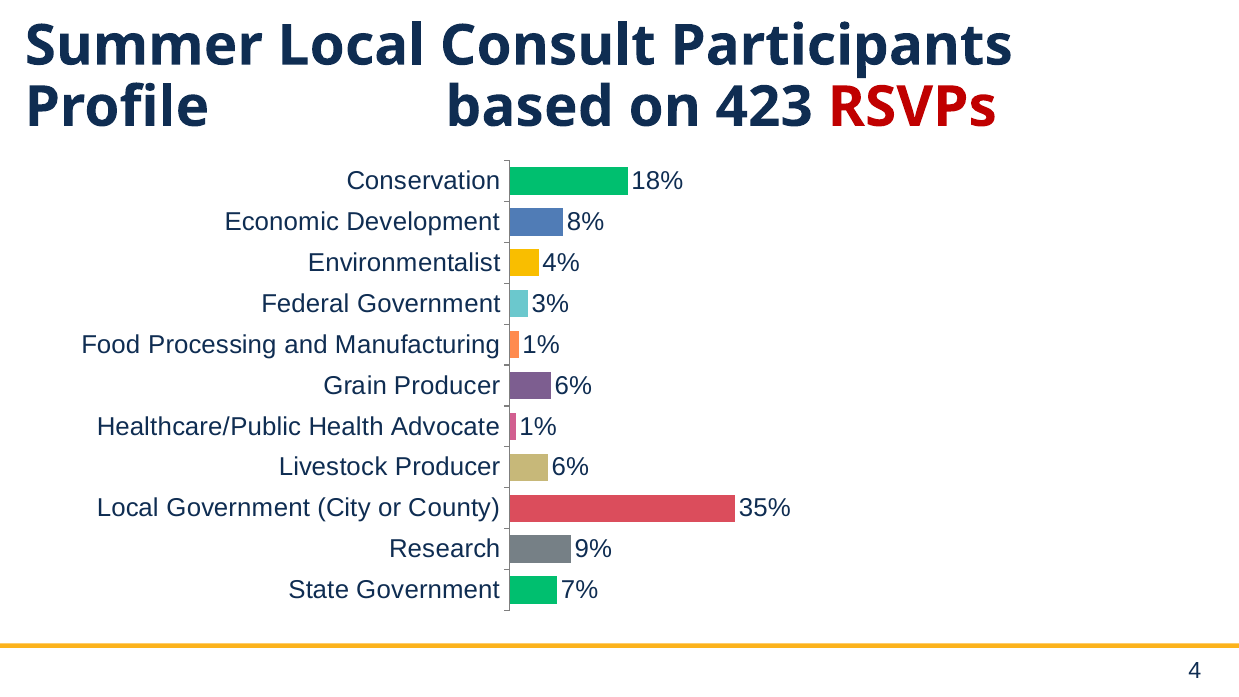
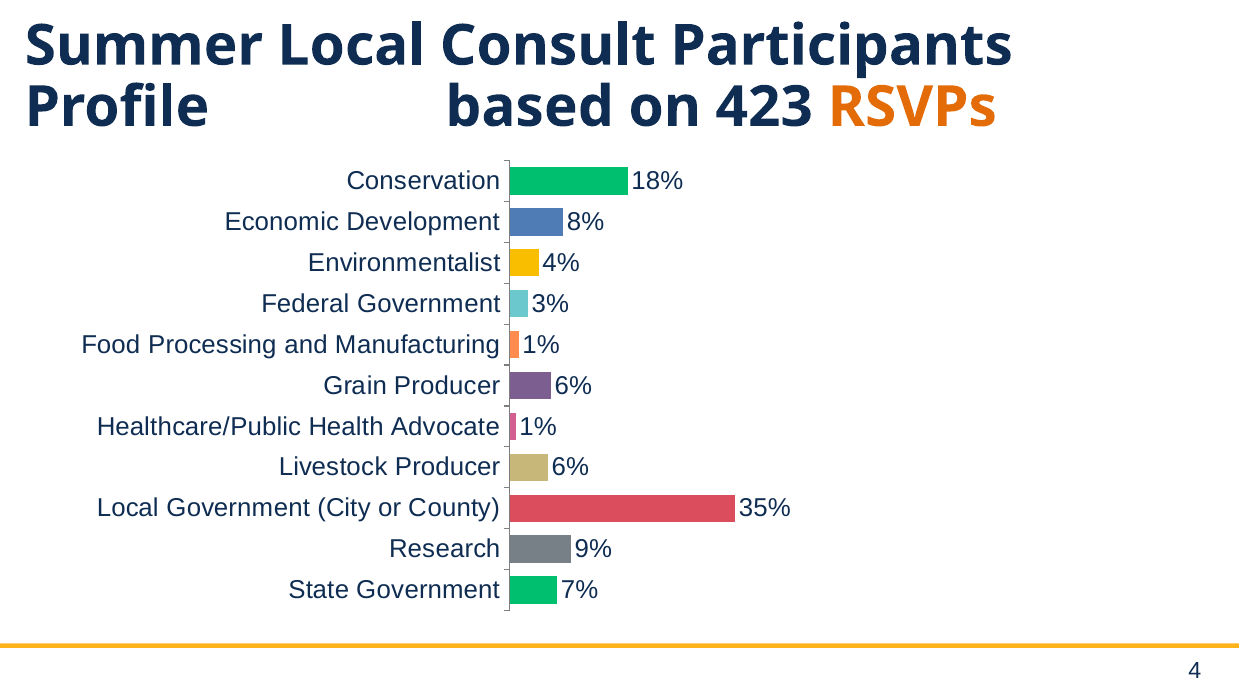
RSVPs colour: red -> orange
